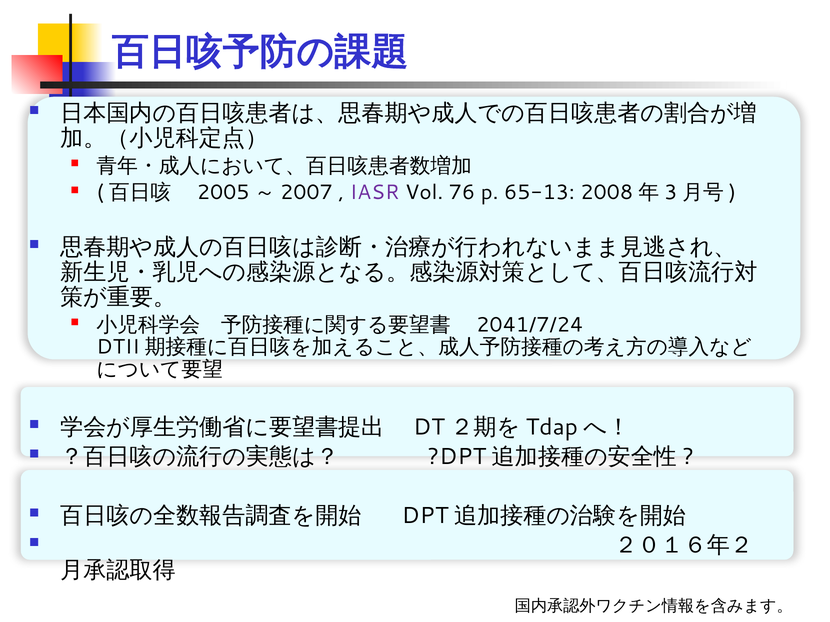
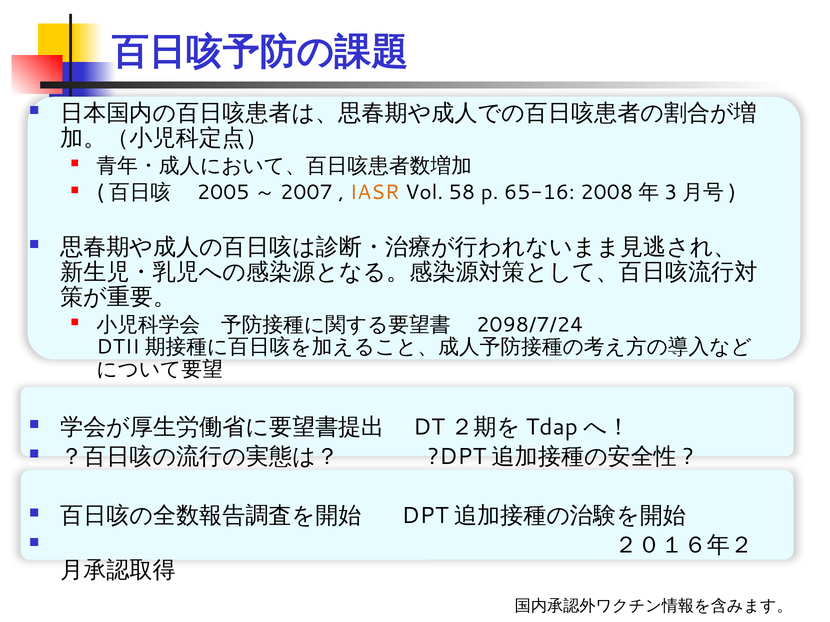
IASR colour: purple -> orange
76: 76 -> 58
65-13: 65-13 -> 65-16
2041/7/24: 2041/7/24 -> 2098/7/24
